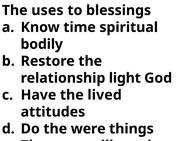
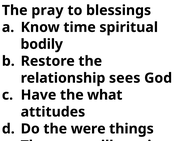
uses: uses -> pray
light: light -> sees
lived: lived -> what
